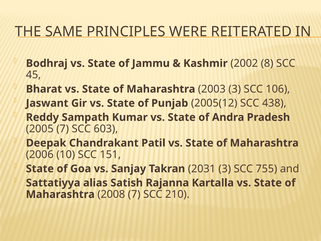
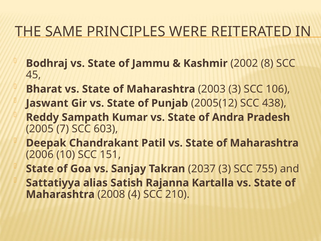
2031: 2031 -> 2037
2008 7: 7 -> 4
